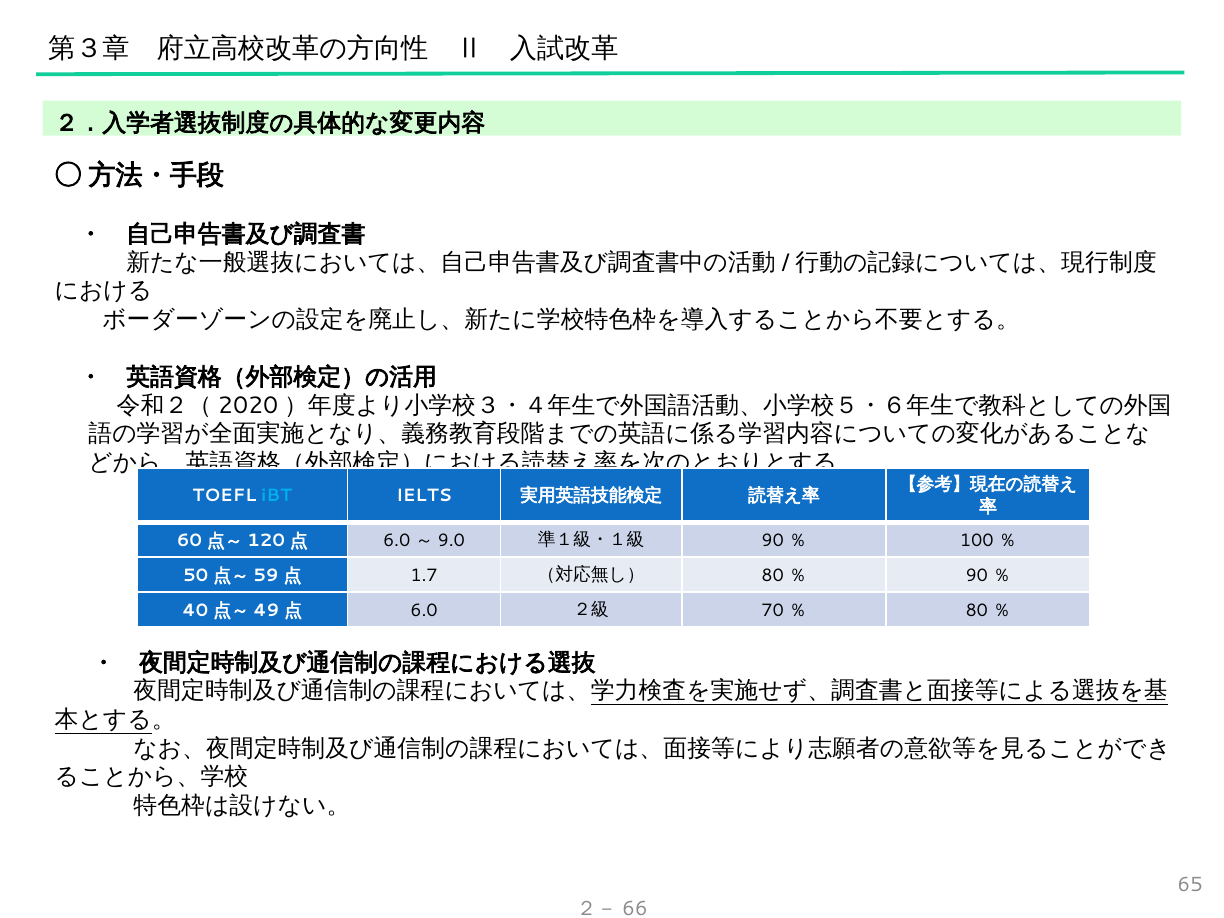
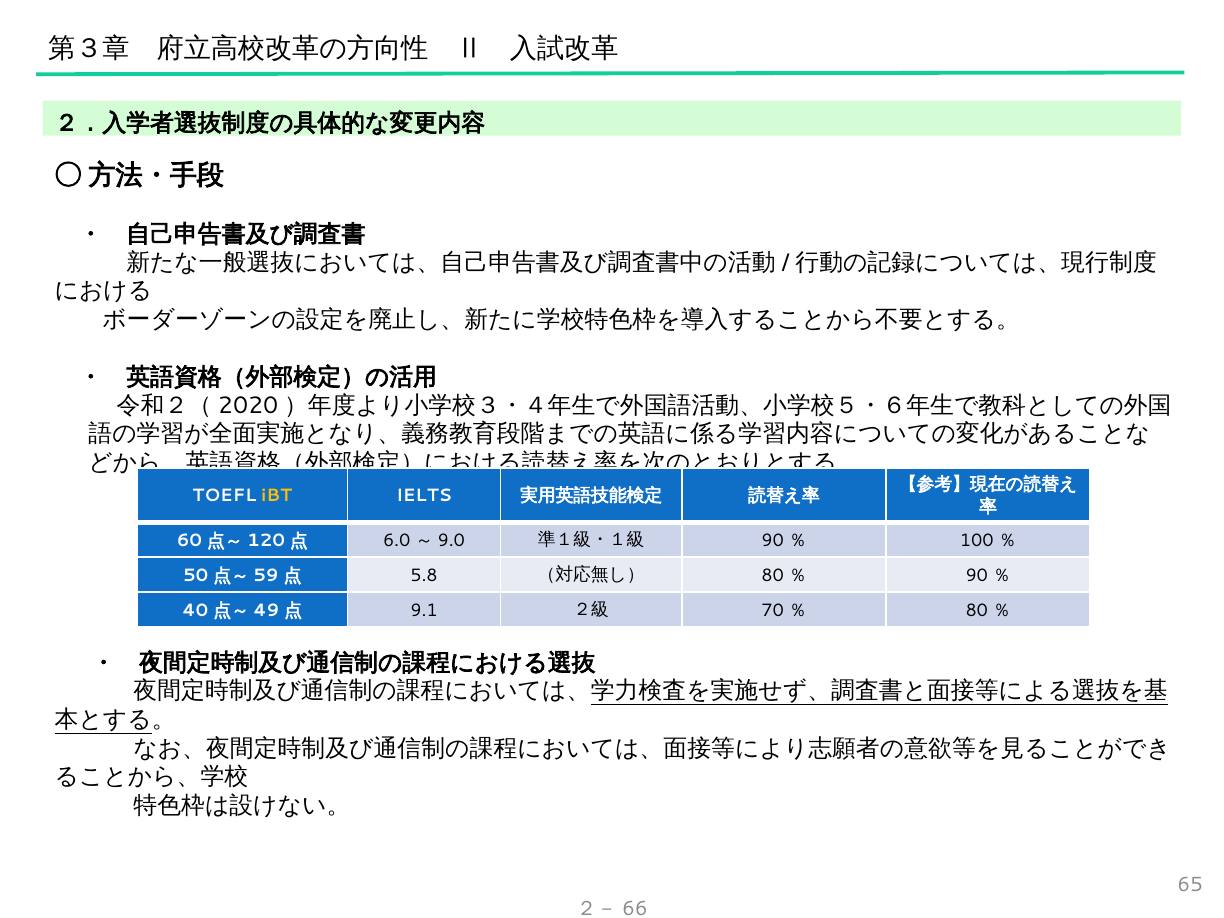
iBT colour: light blue -> yellow
1.7: 1.7 -> 5.8
6.0 at (424, 610): 6.0 -> 9.1
